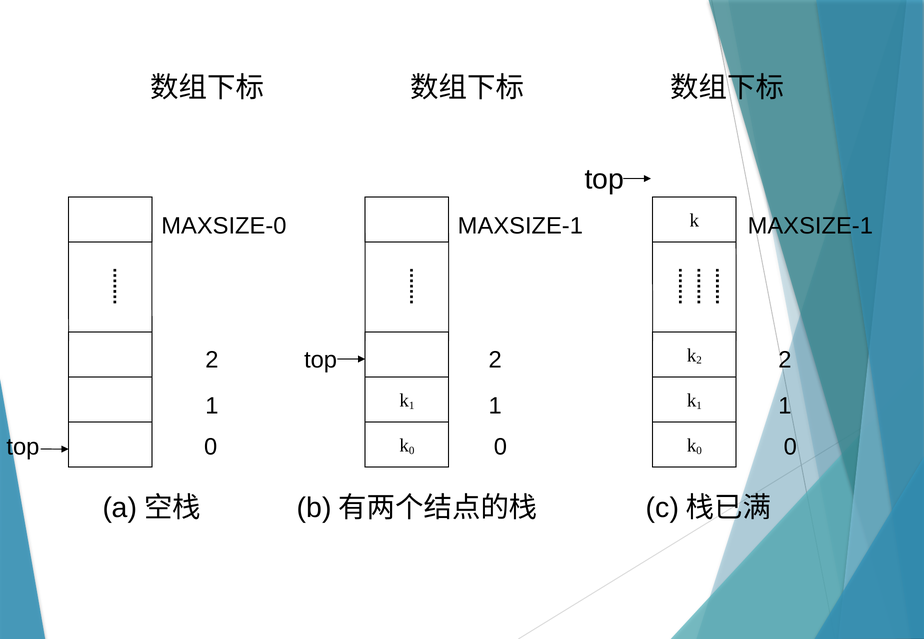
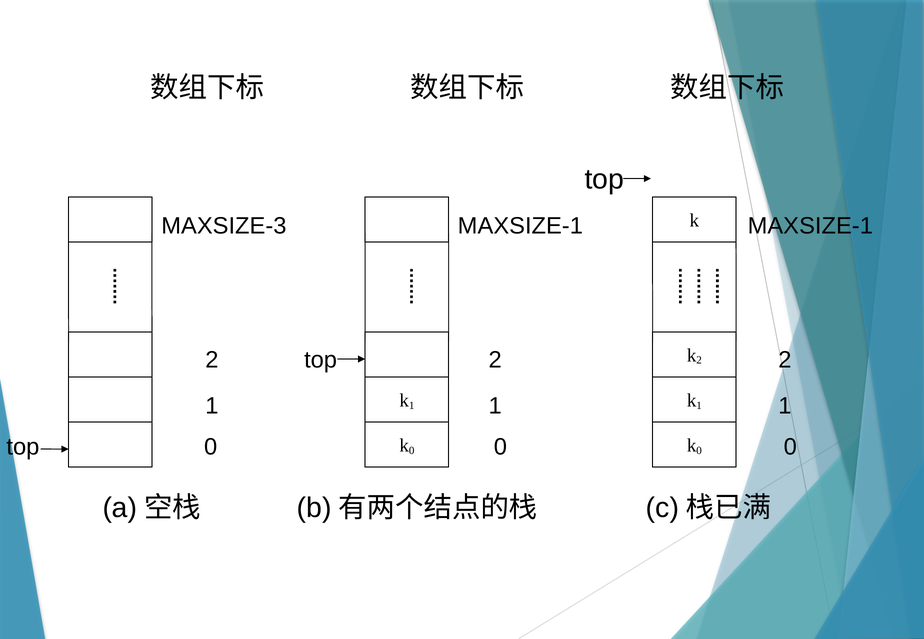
MAXSIZE-0: MAXSIZE-0 -> MAXSIZE-3
